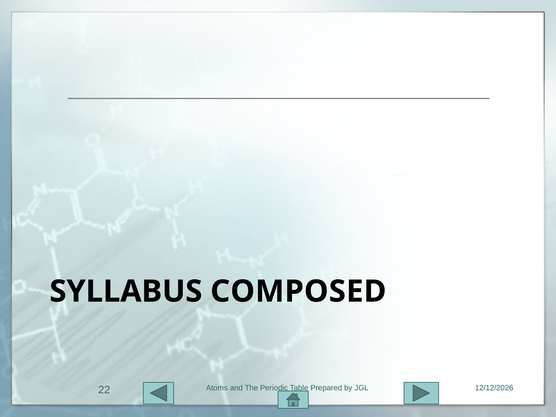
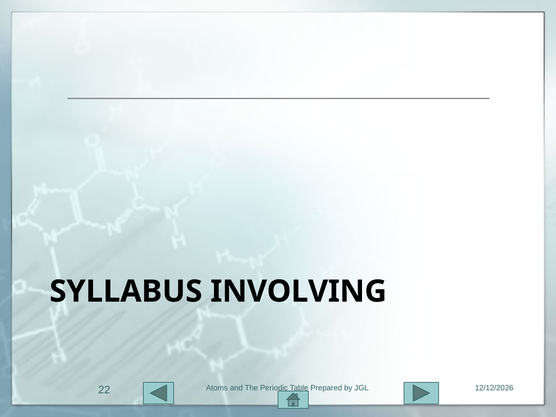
COMPOSED: COMPOSED -> INVOLVING
